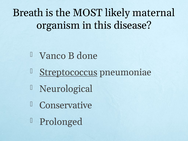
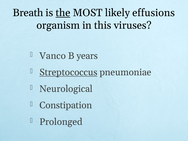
the underline: none -> present
maternal: maternal -> effusions
disease: disease -> viruses
done: done -> years
Conservative: Conservative -> Constipation
